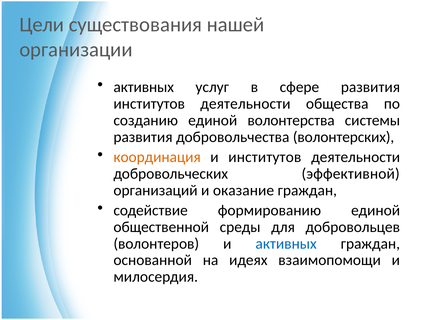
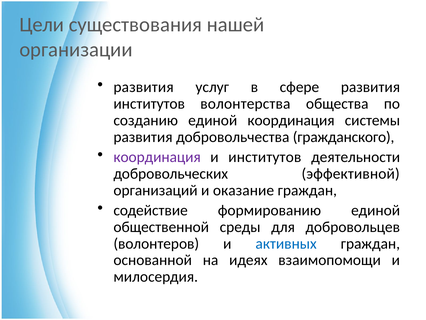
активных at (144, 87): активных -> развития
деятельности at (245, 104): деятельности -> волонтерства
единой волонтерства: волонтерства -> координация
волонтерских: волонтерских -> гражданского
координация at (157, 157) colour: orange -> purple
